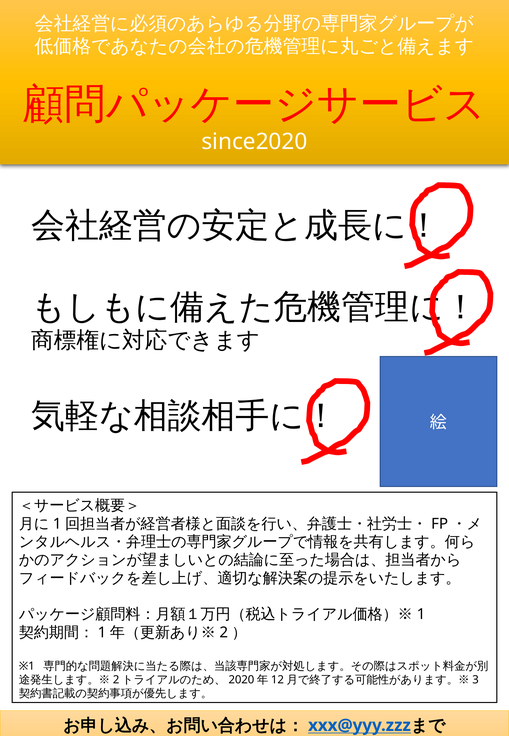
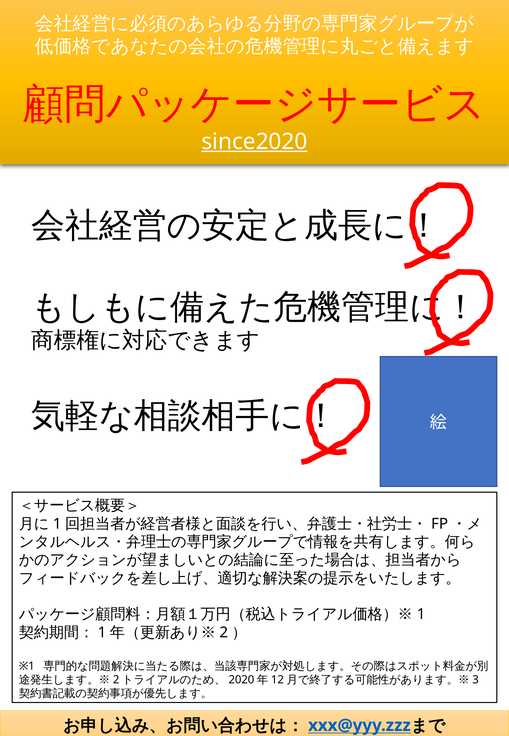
since2020 underline: none -> present
